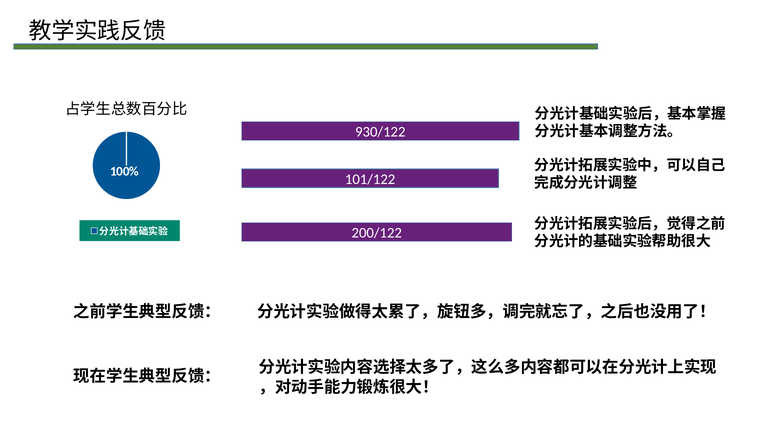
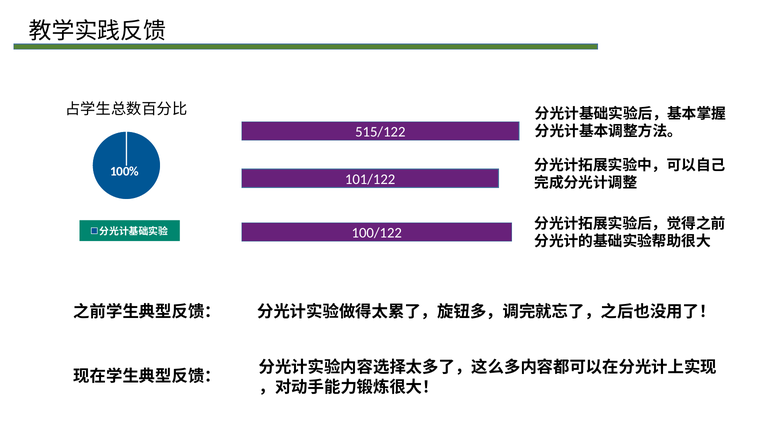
930/122: 930/122 -> 515/122
200/122: 200/122 -> 100/122
